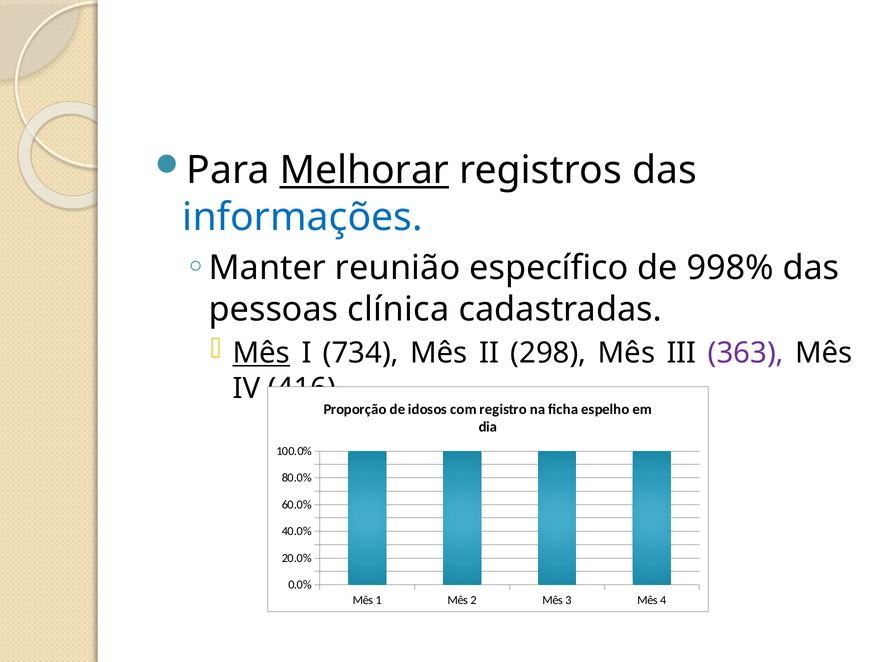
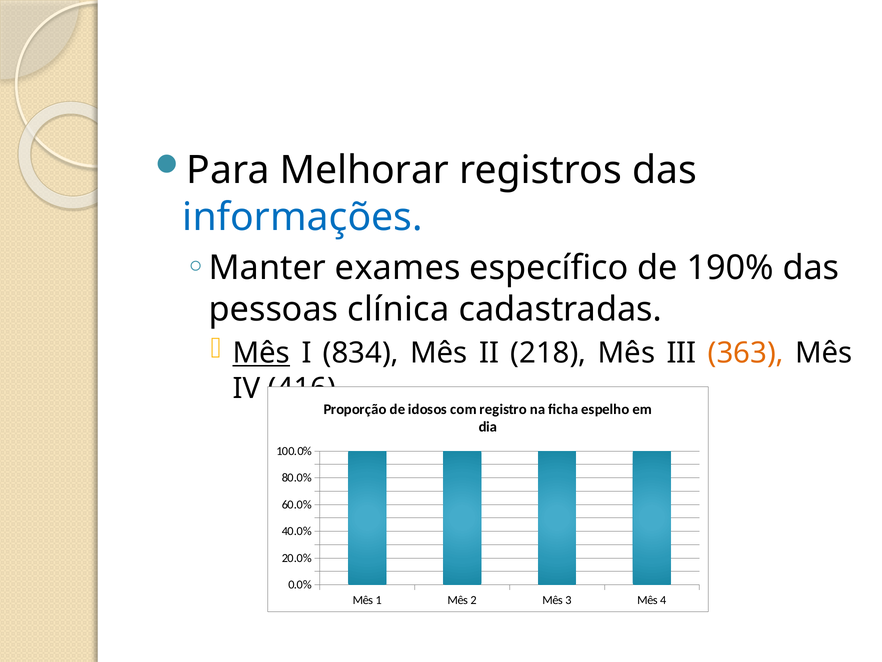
Melhorar underline: present -> none
reunião: reunião -> exames
998%: 998% -> 190%
734: 734 -> 834
298: 298 -> 218
363 colour: purple -> orange
